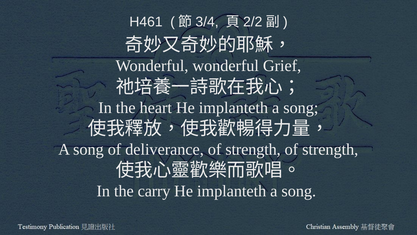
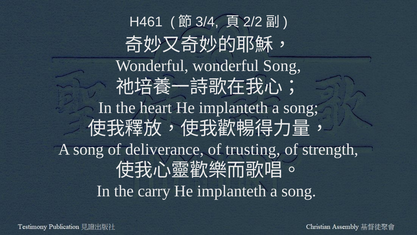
wonderful Grief: Grief -> Song
deliverance of strength: strength -> trusting
